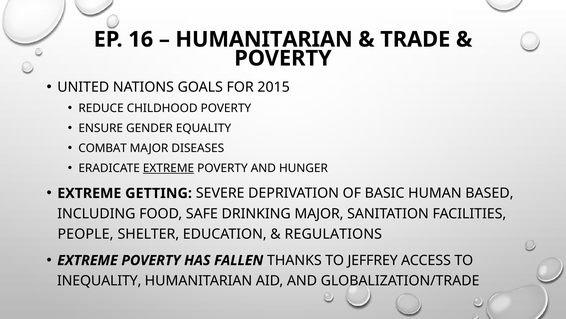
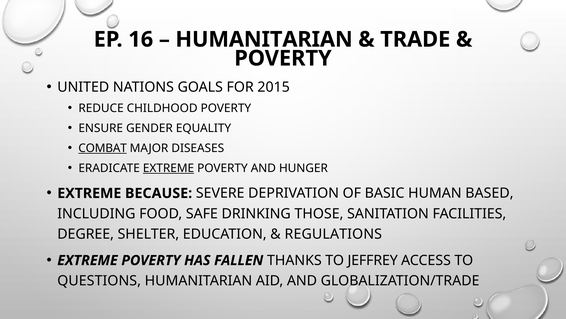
COMBAT underline: none -> present
GETTING: GETTING -> BECAUSE
DRINKING MAJOR: MAJOR -> THOSE
PEOPLE: PEOPLE -> DEGREE
INEQUALITY: INEQUALITY -> QUESTIONS
